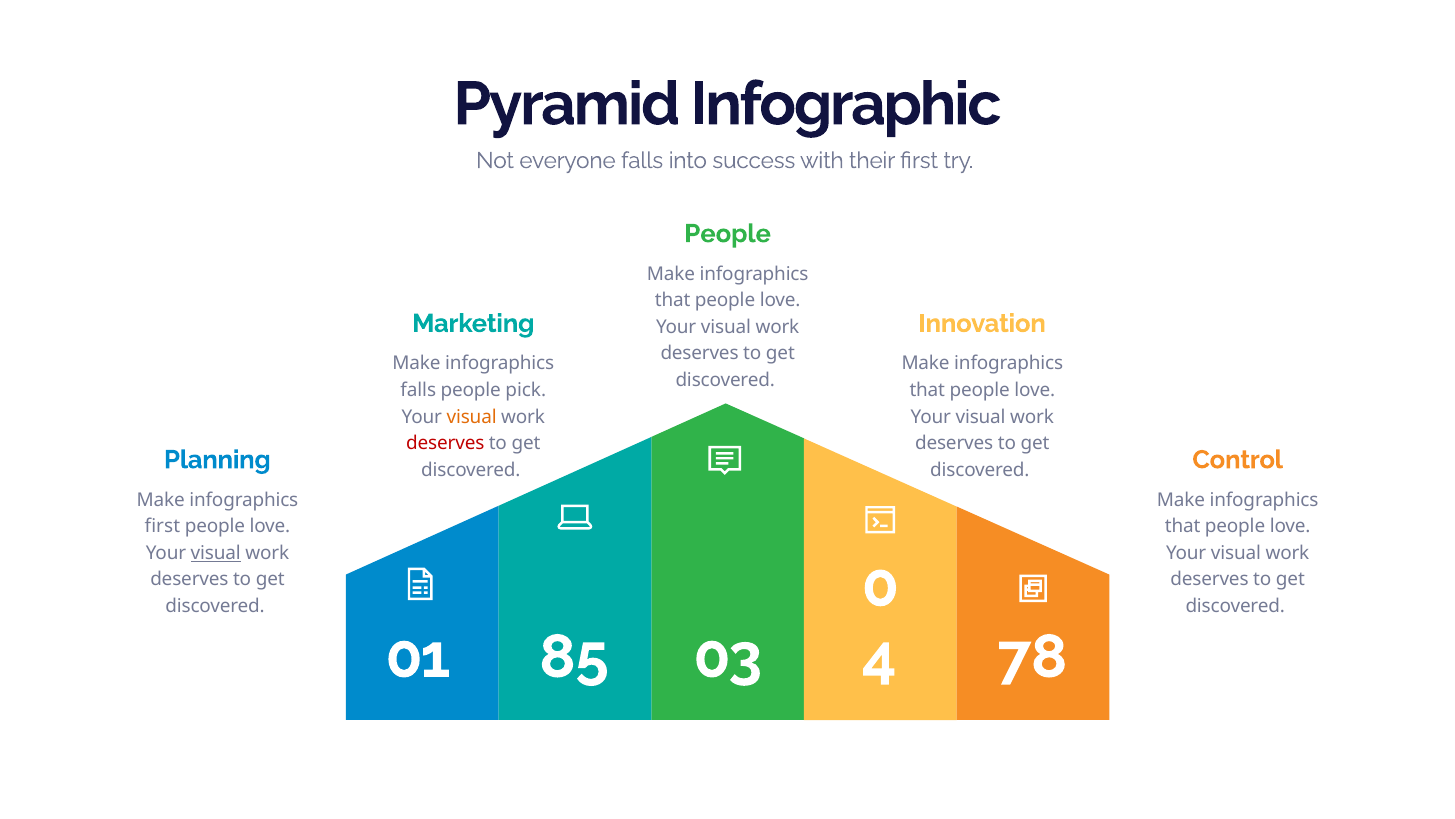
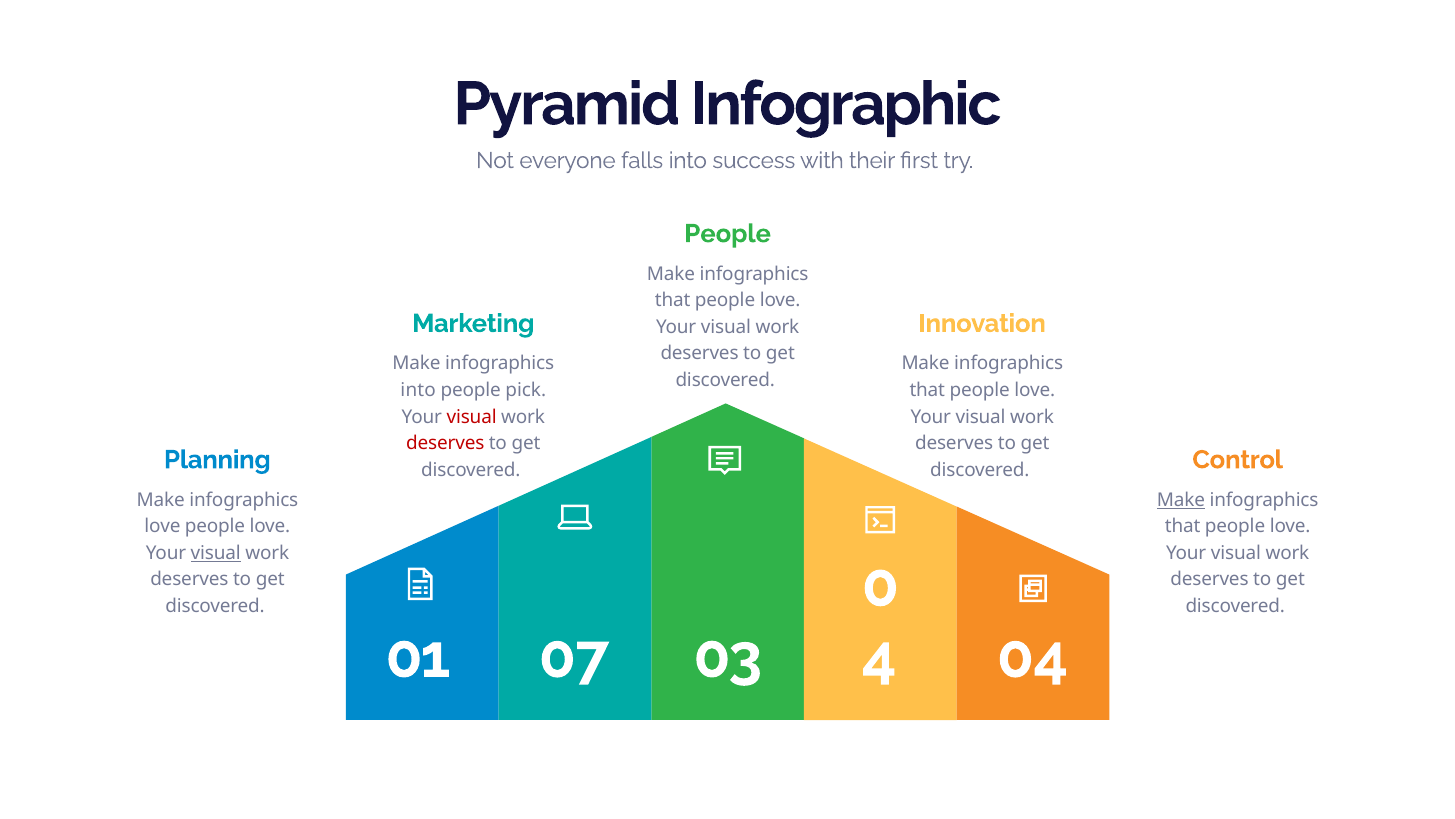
falls at (418, 390): falls -> into
visual at (472, 417) colour: orange -> red
Make at (1181, 500) underline: none -> present
first at (162, 526): first -> love
85: 85 -> 07
78: 78 -> 04
